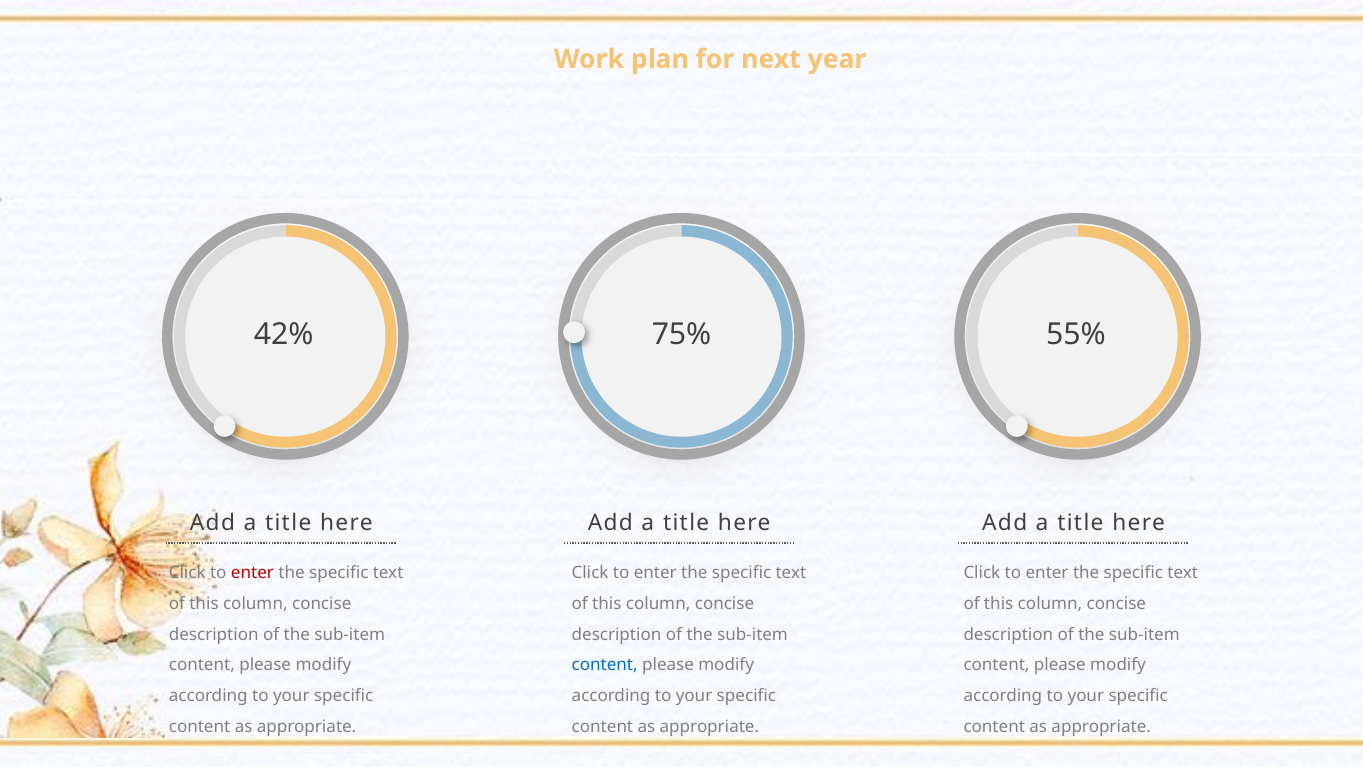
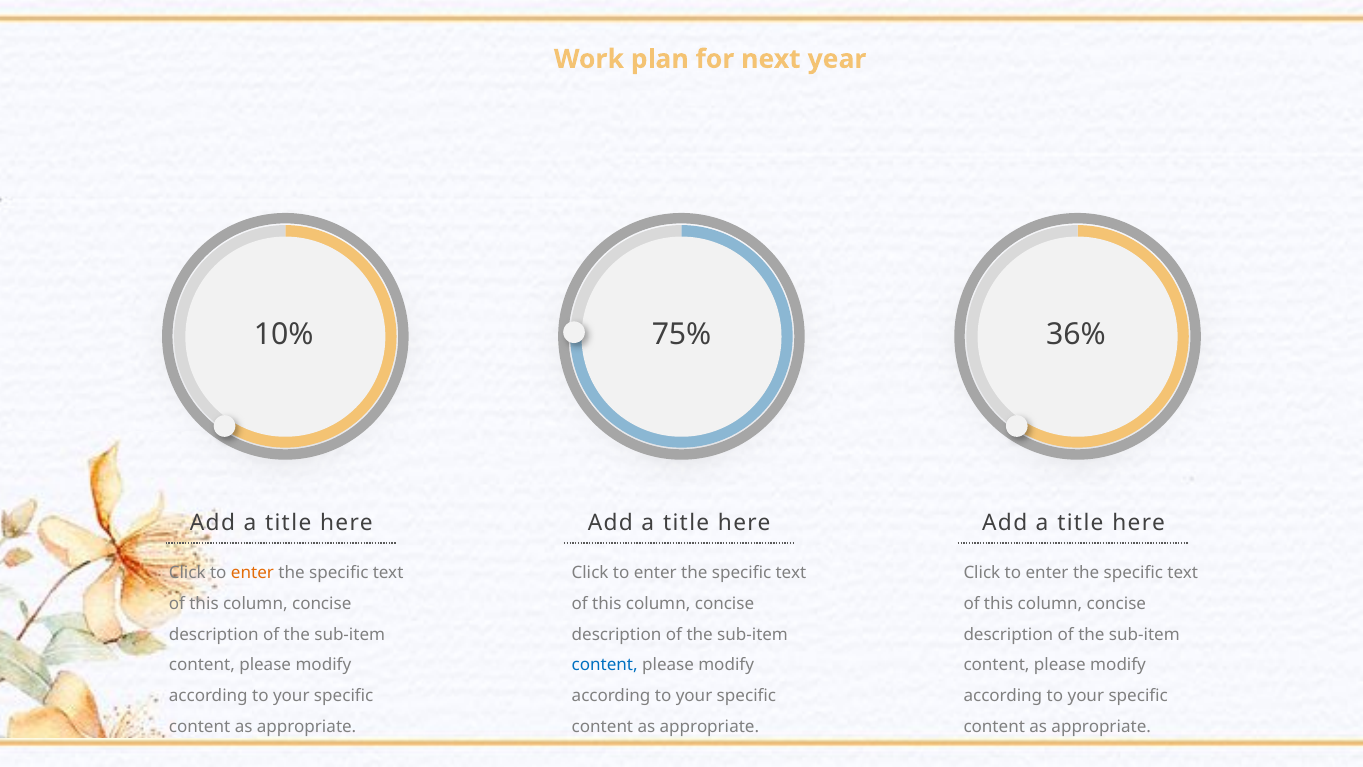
42%: 42% -> 10%
55%: 55% -> 36%
enter at (252, 573) colour: red -> orange
